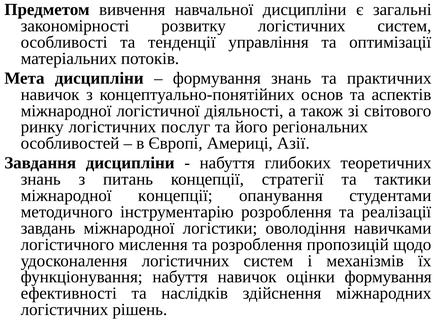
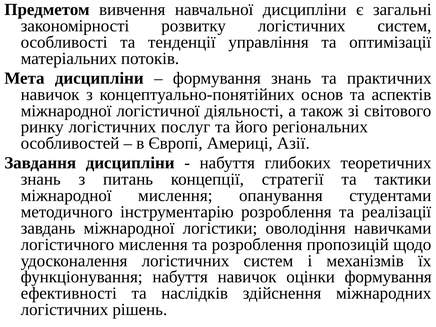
міжнародної концепції: концепції -> мислення
